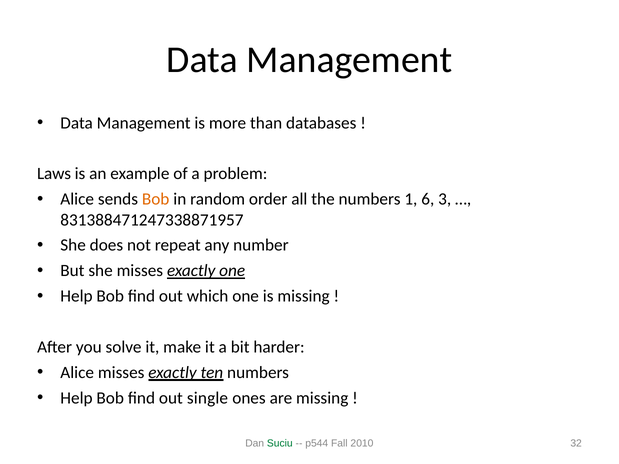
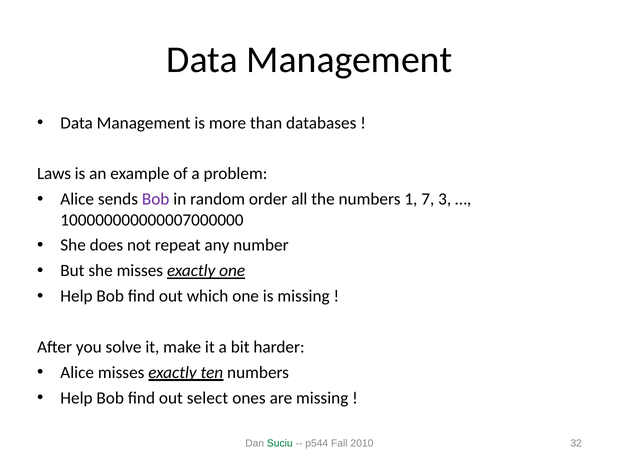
Bob at (156, 199) colour: orange -> purple
6: 6 -> 7
831388471247338871957: 831388471247338871957 -> 100000000000007000000
single: single -> select
